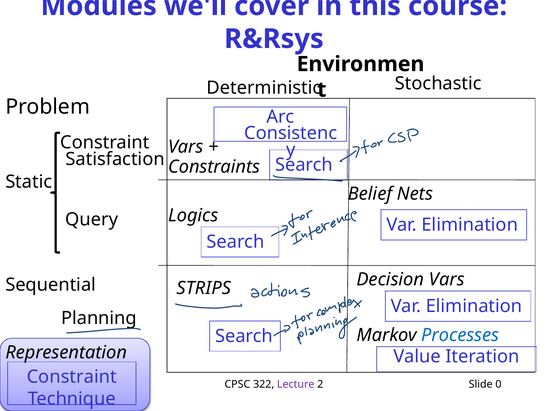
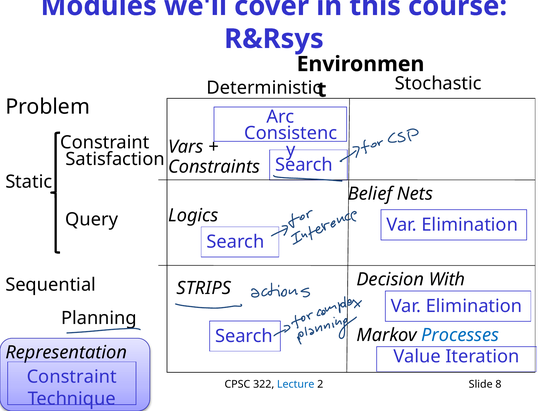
Decision Vars: Vars -> With
Lecture colour: purple -> blue
0: 0 -> 8
